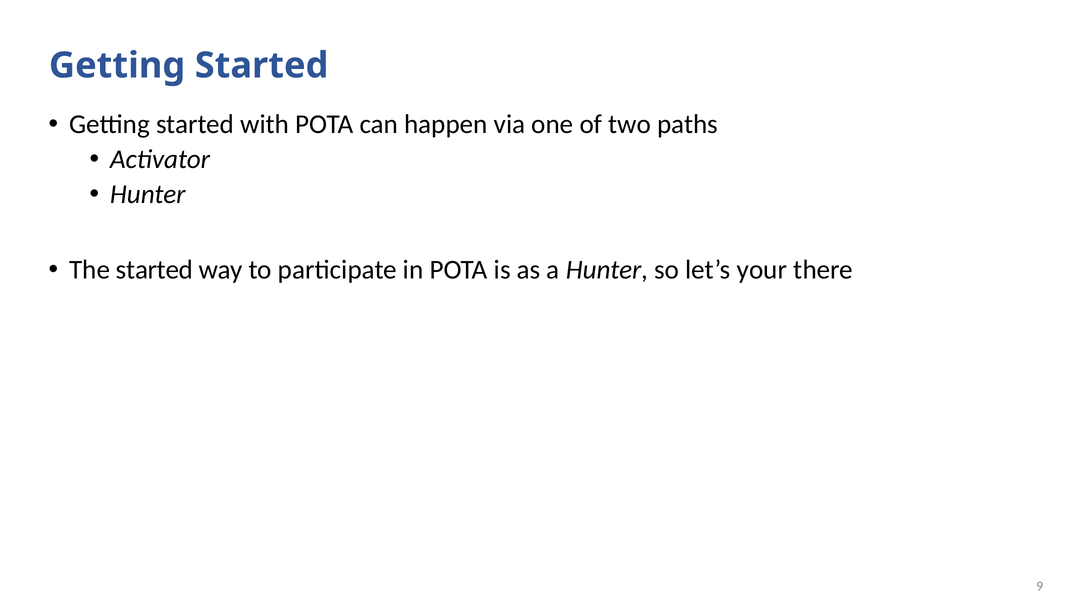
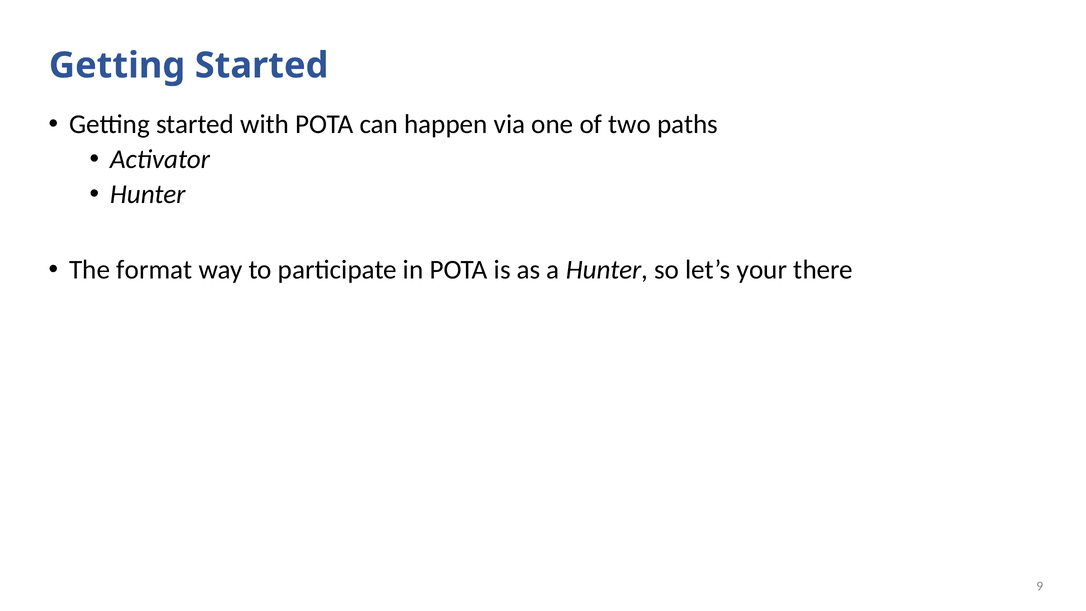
The started: started -> format
